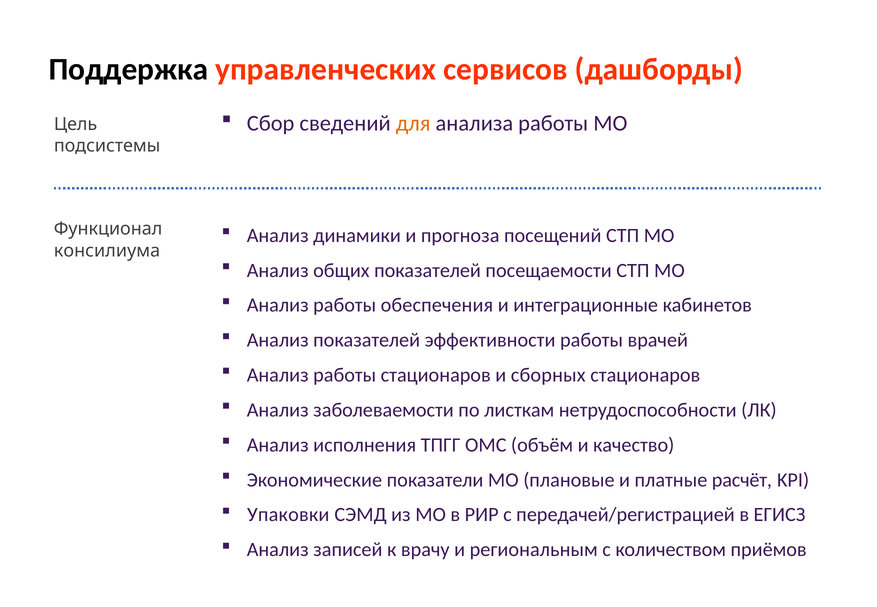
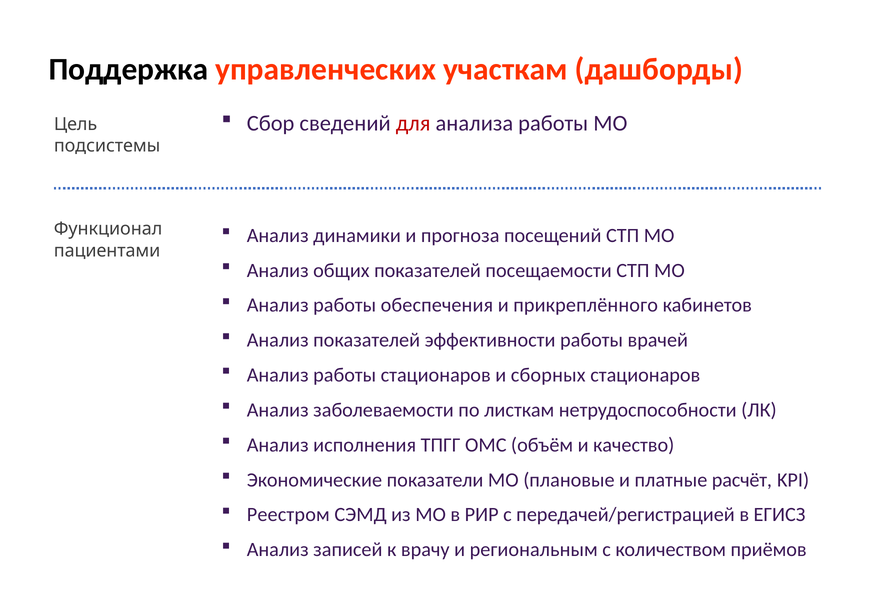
сервисов: сервисов -> участкам
для colour: orange -> red
консилиума: консилиума -> пациентами
интеграционные: интеграционные -> прикреплённого
Упаковки: Упаковки -> Реестром
